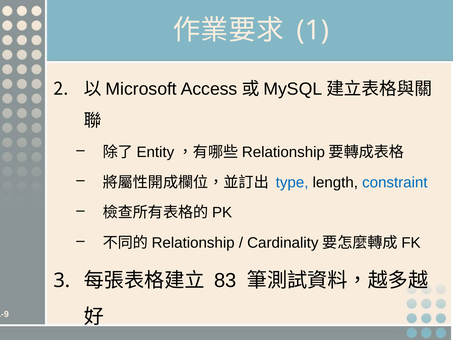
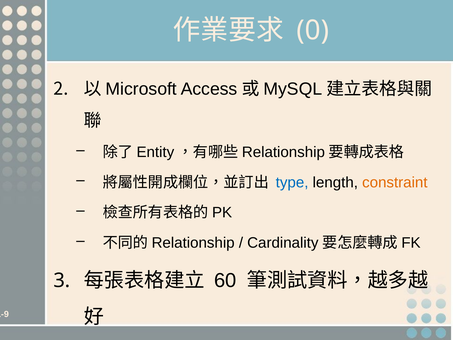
1: 1 -> 0
constraint colour: blue -> orange
83: 83 -> 60
